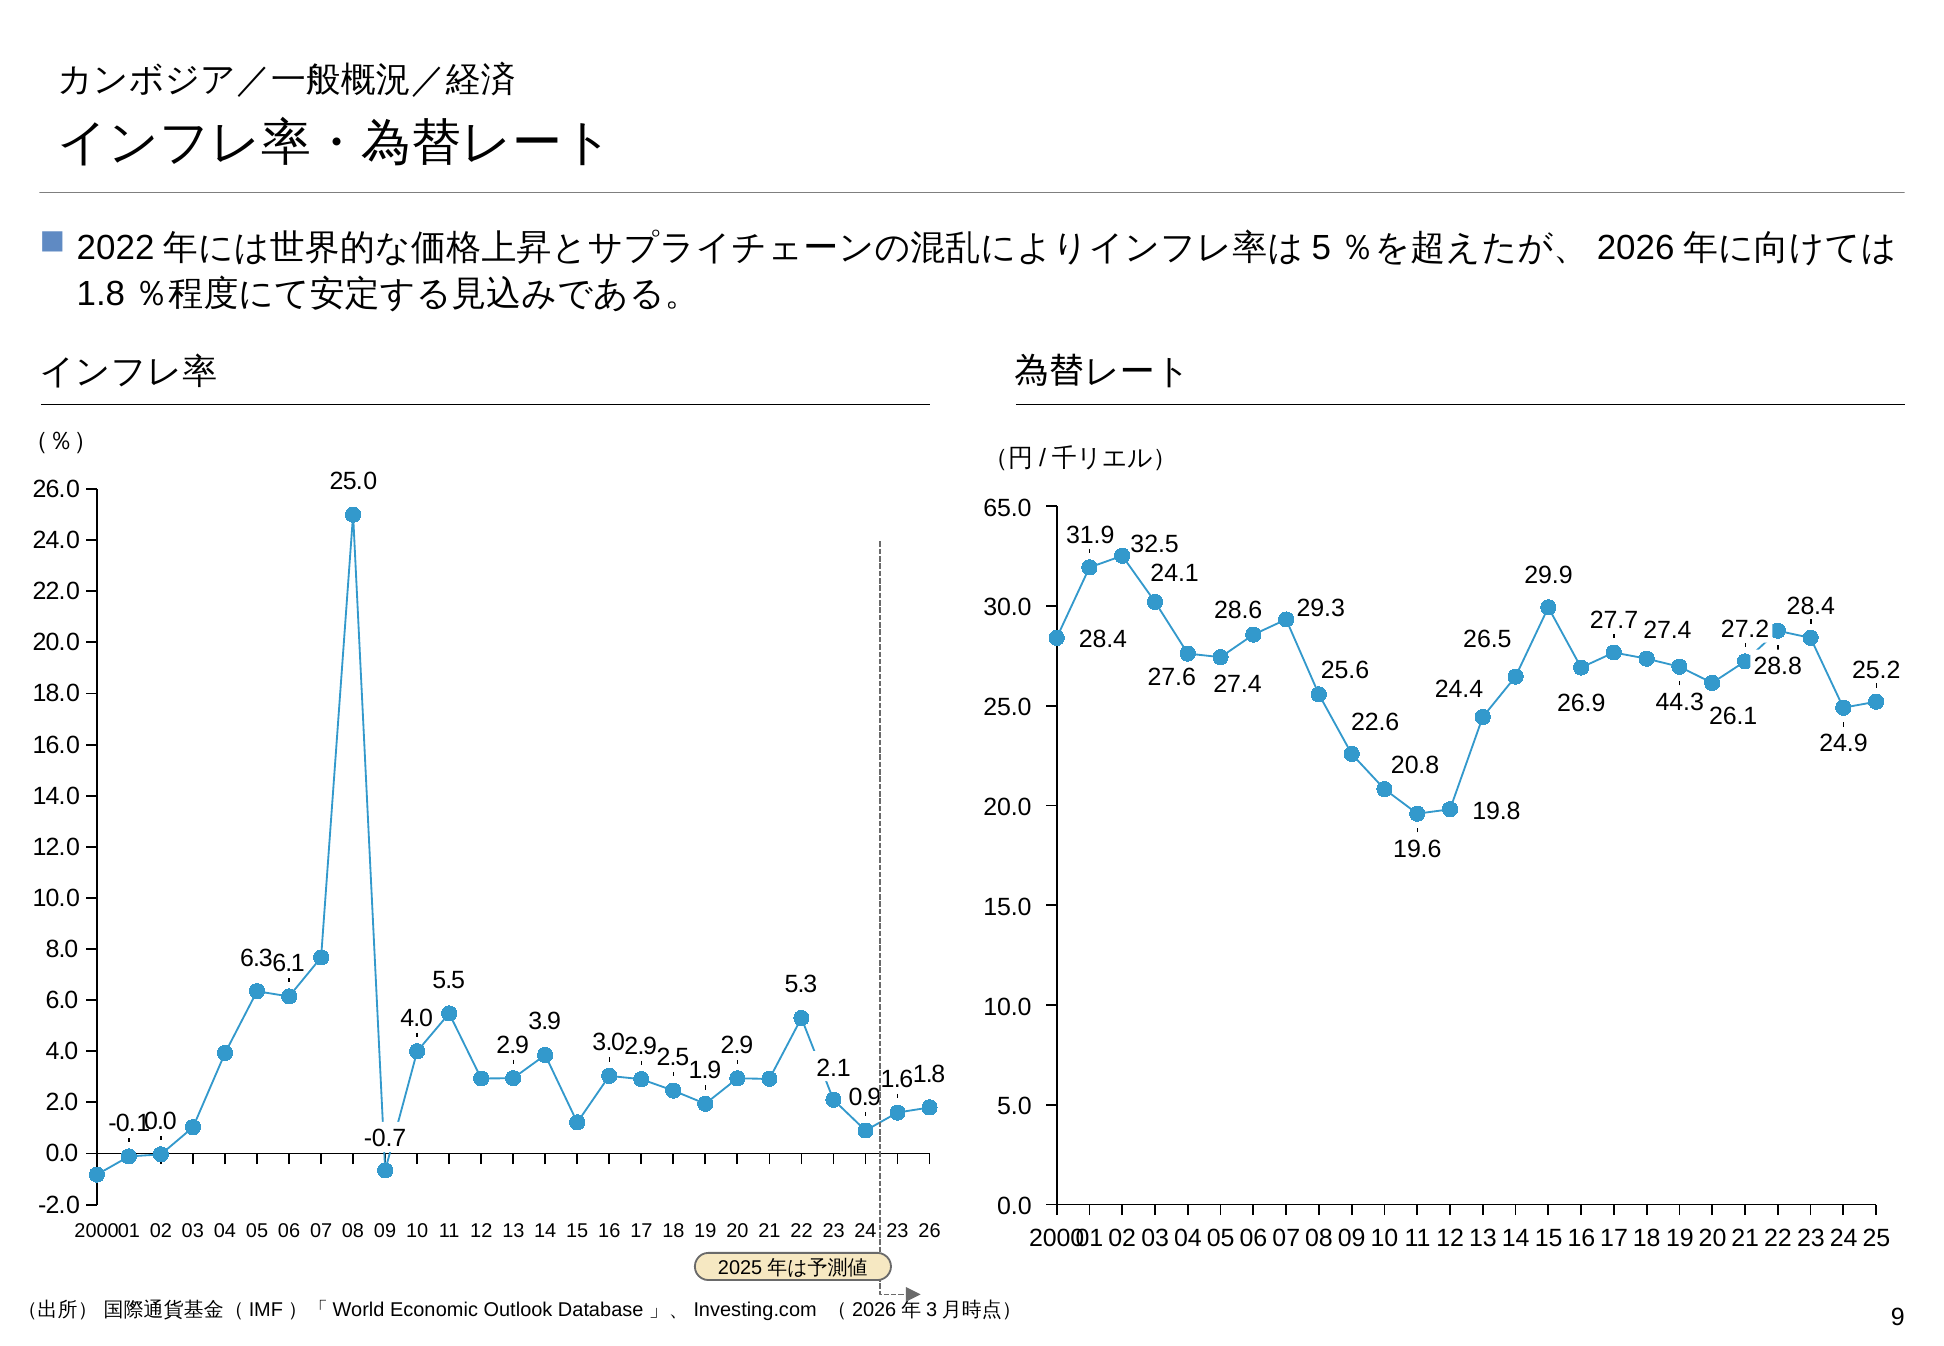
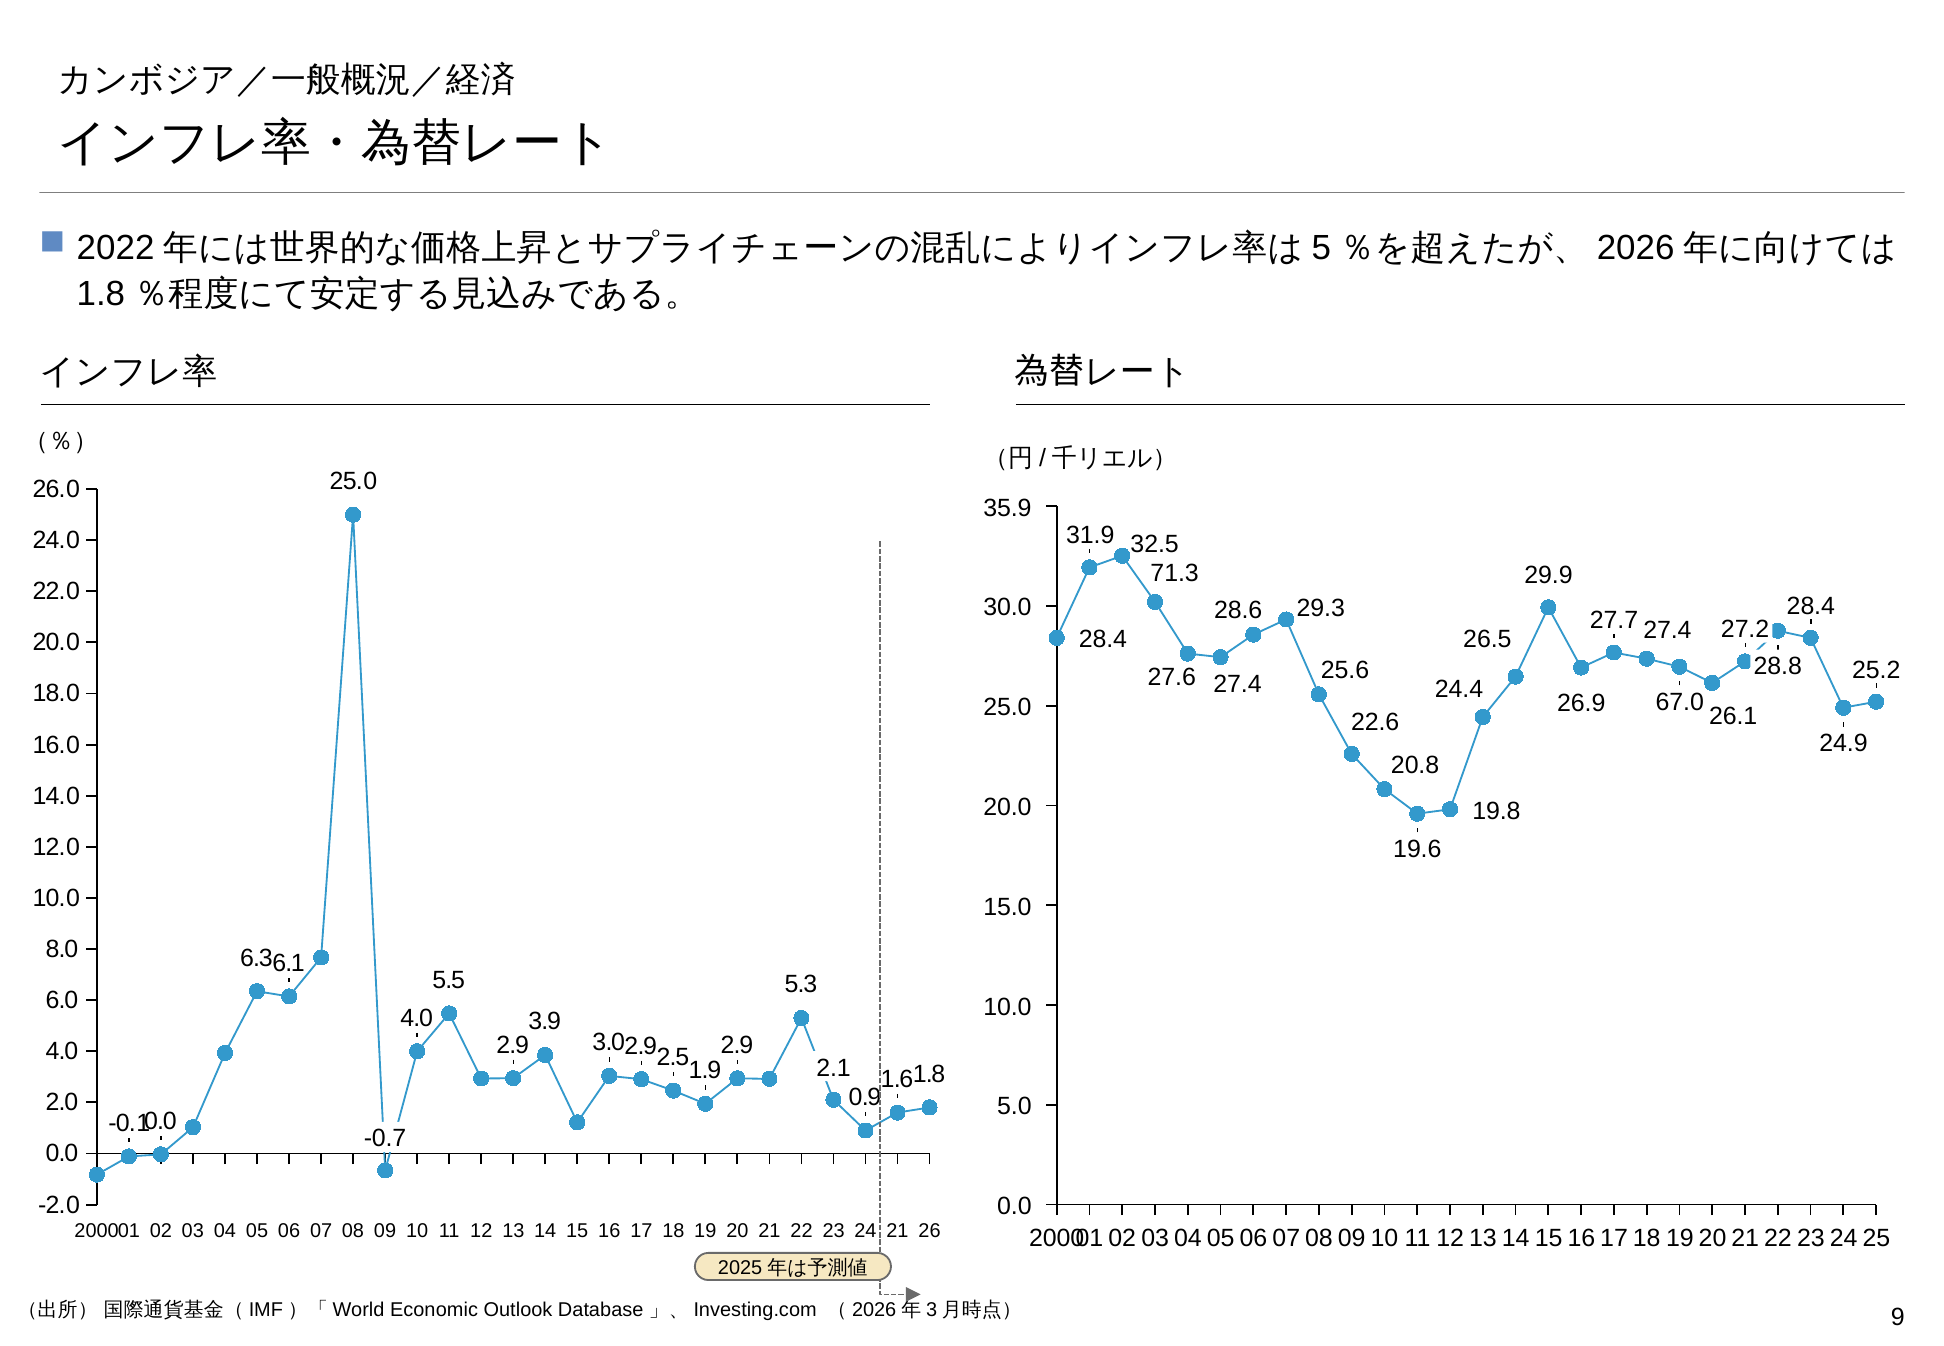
65.0: 65.0 -> 35.9
24.1: 24.1 -> 71.3
44.3: 44.3 -> 67.0
06 23: 23 -> 21
